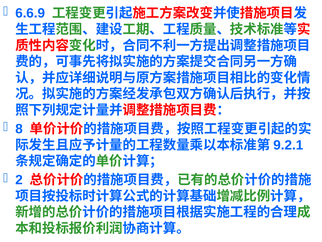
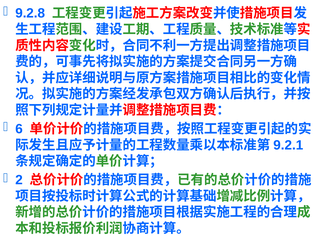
6.6.9: 6.6.9 -> 9.2.8
8: 8 -> 6
